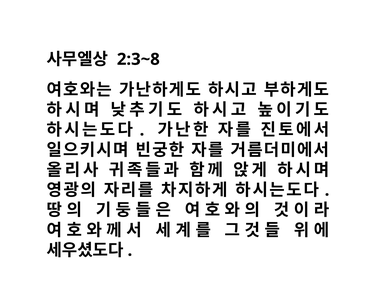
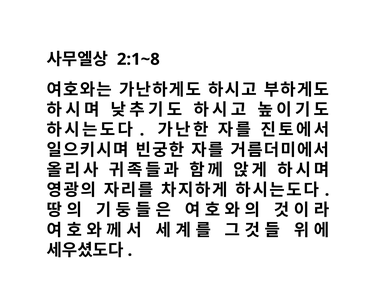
2:3~8: 2:3~8 -> 2:1~8
